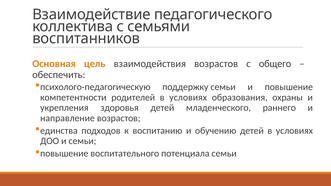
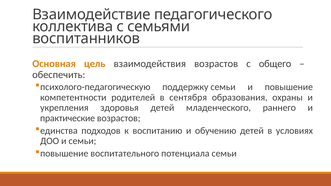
родителей в условиях: условиях -> сентября
направление: направление -> практические
